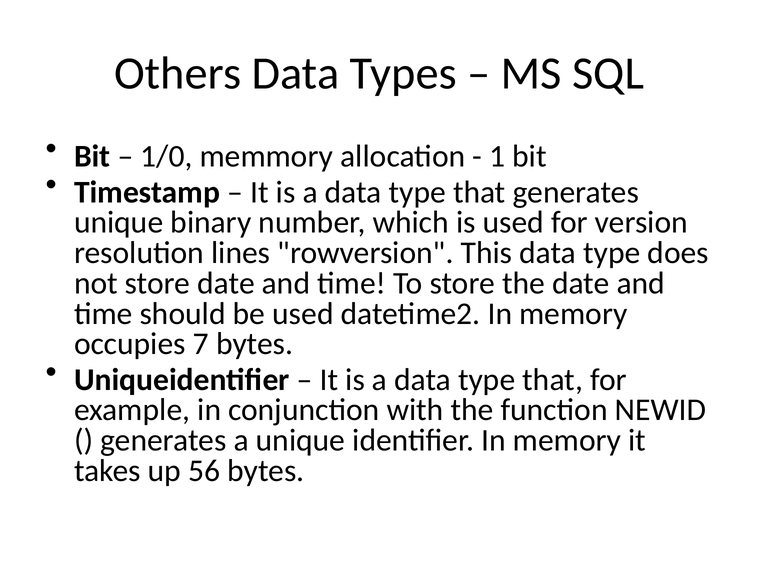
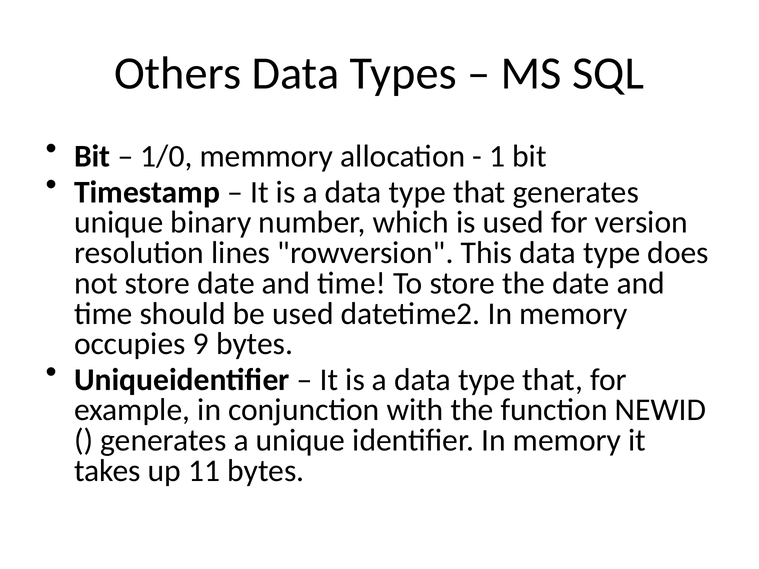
7: 7 -> 9
56: 56 -> 11
